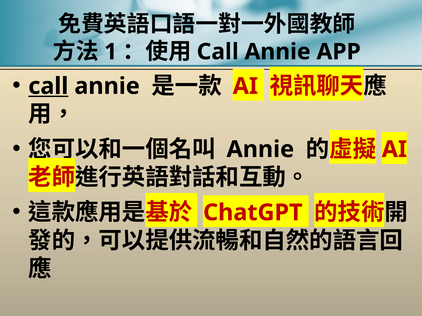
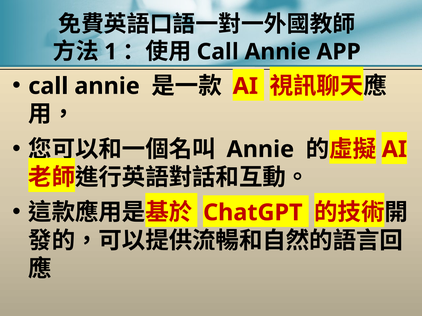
call at (48, 86) underline: present -> none
